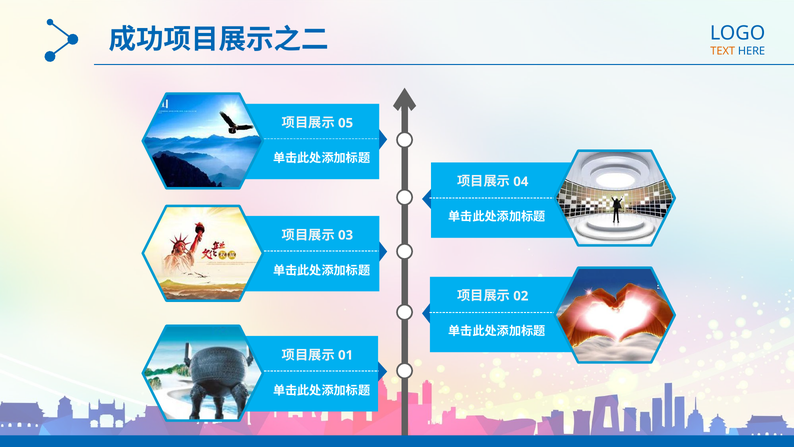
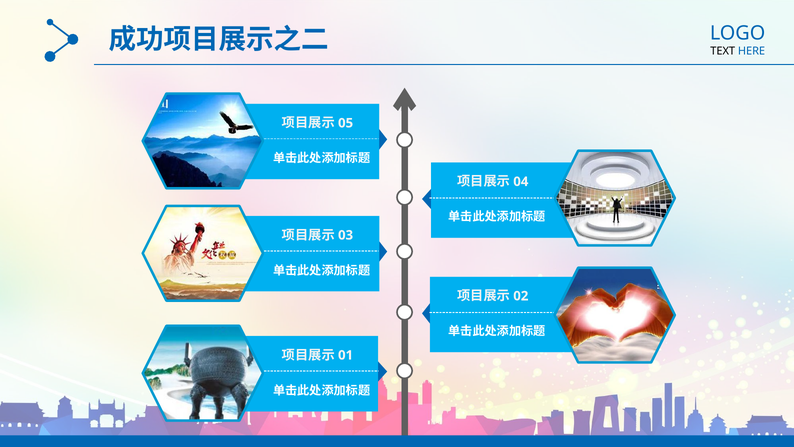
TEXT colour: orange -> black
